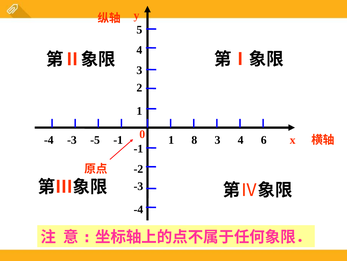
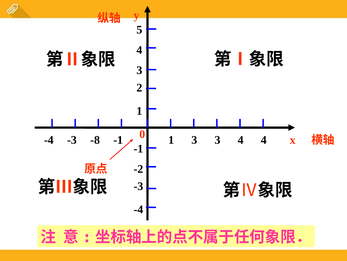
1 8: 8 -> 3
4 6: 6 -> 4
-5: -5 -> -8
